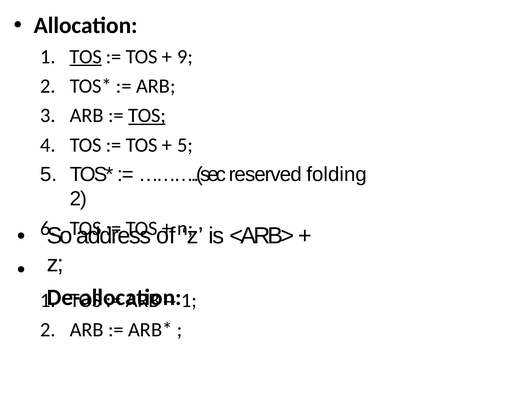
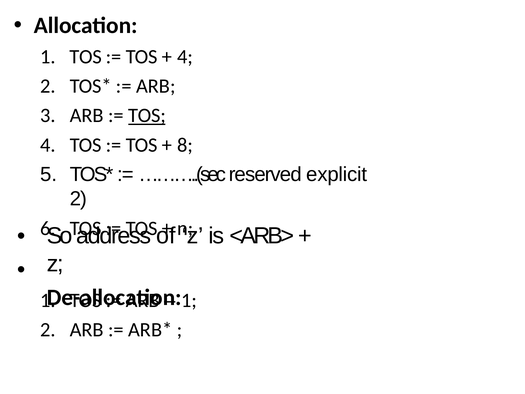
TOS at (86, 57) underline: present -> none
9 at (185, 57): 9 -> 4
5 at (185, 145): 5 -> 8
folding: folding -> explicit
